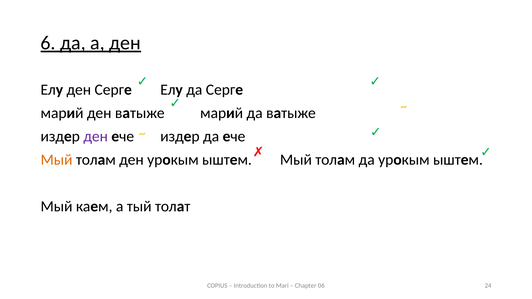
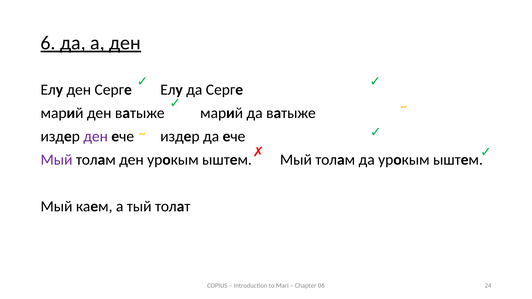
Мый at (57, 160) colour: orange -> purple
